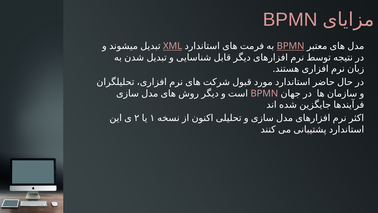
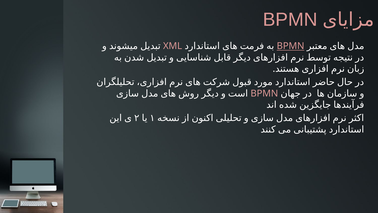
XML underline: present -> none
